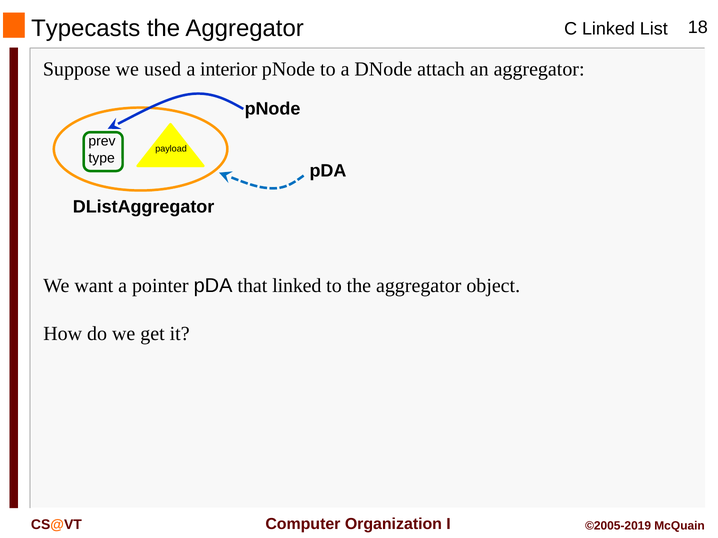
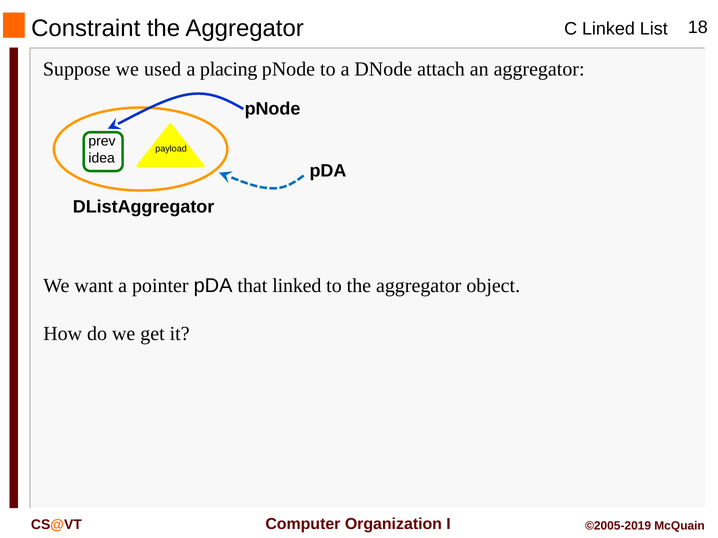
Typecasts: Typecasts -> Constraint
interior: interior -> placing
type: type -> idea
